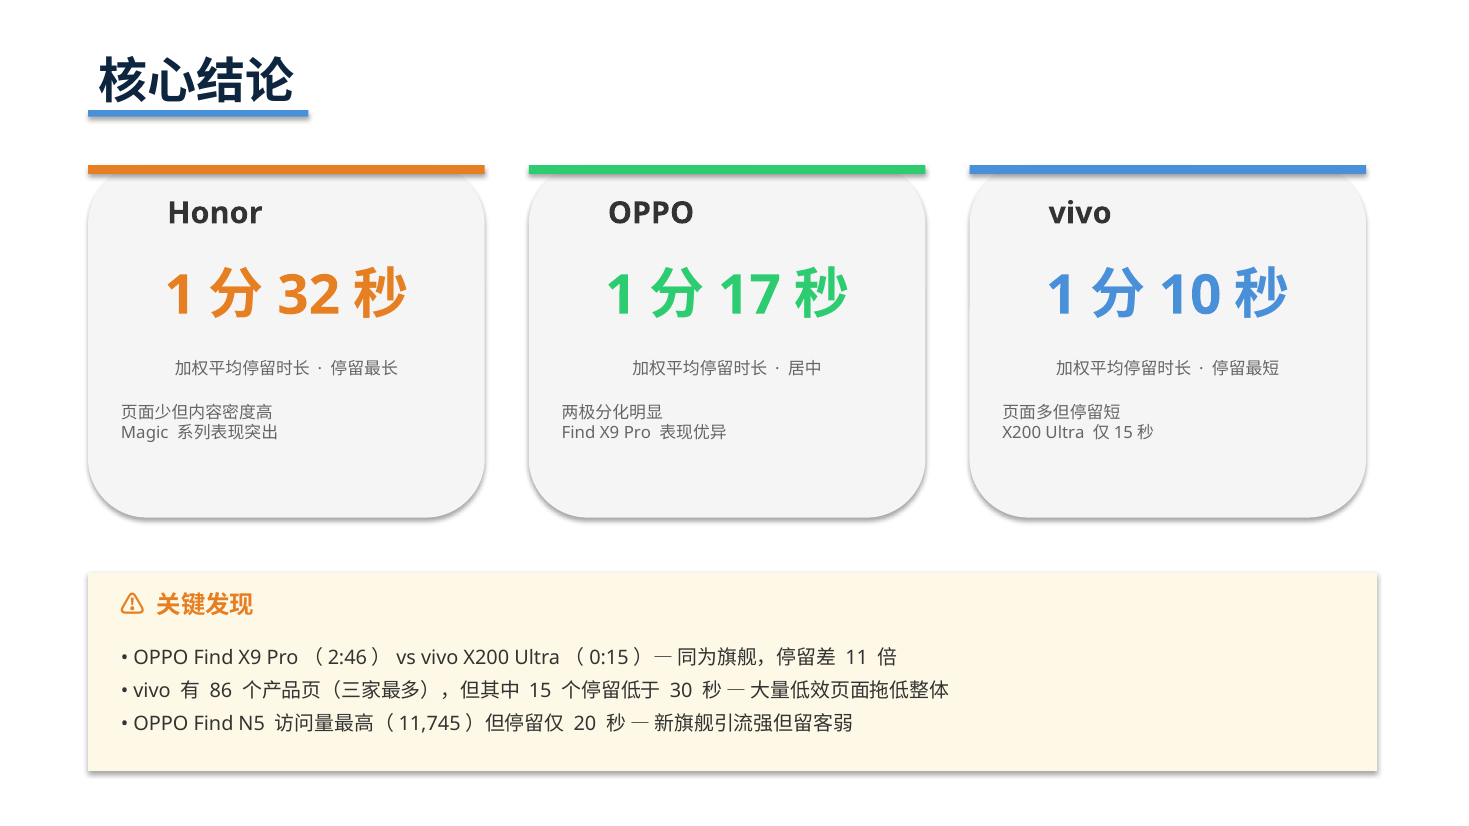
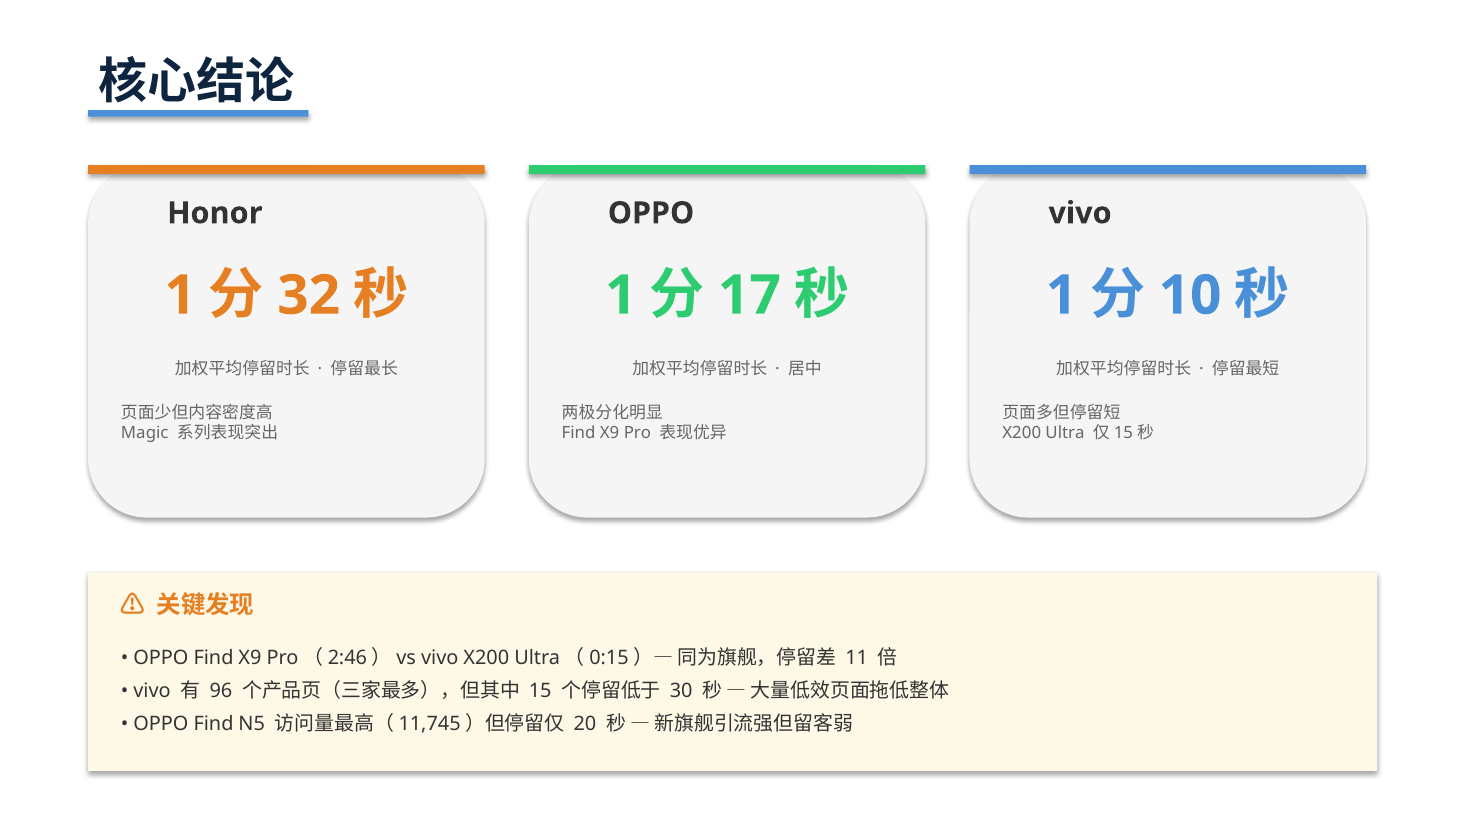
86: 86 -> 96
